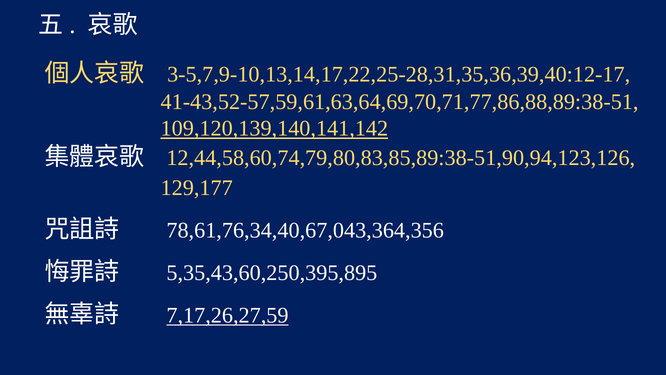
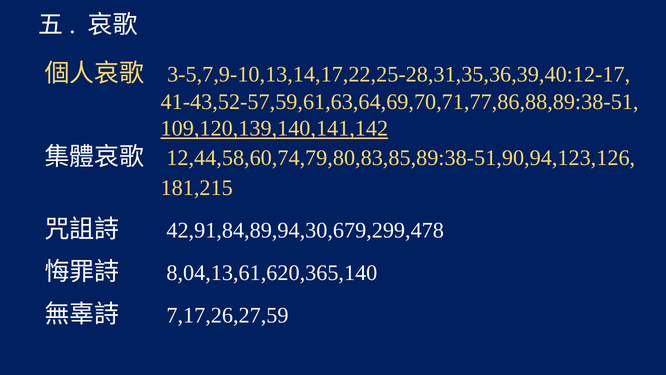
129,177: 129,177 -> 181,215
78,61,76,34,40,67,043,364,356: 78,61,76,34,40,67,043,364,356 -> 42,91,84,89,94,30,679,299,478
5,35,43,60,250,395,895: 5,35,43,60,250,395,895 -> 8,04,13,61,620,365,140
7,17,26,27,59 underline: present -> none
